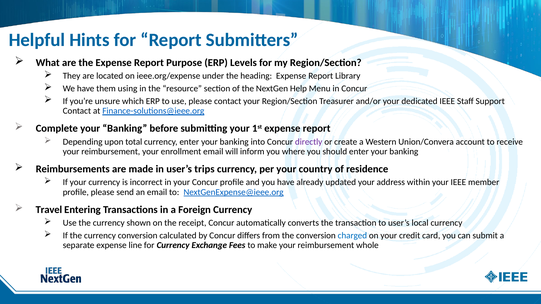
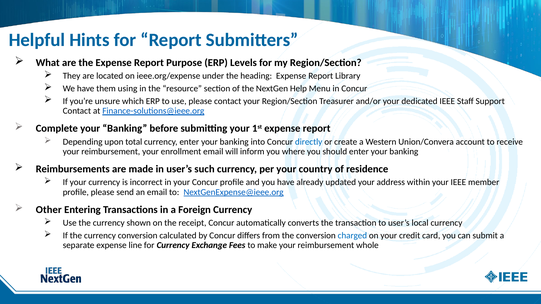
directly colour: purple -> blue
trips: trips -> such
Travel: Travel -> Other
